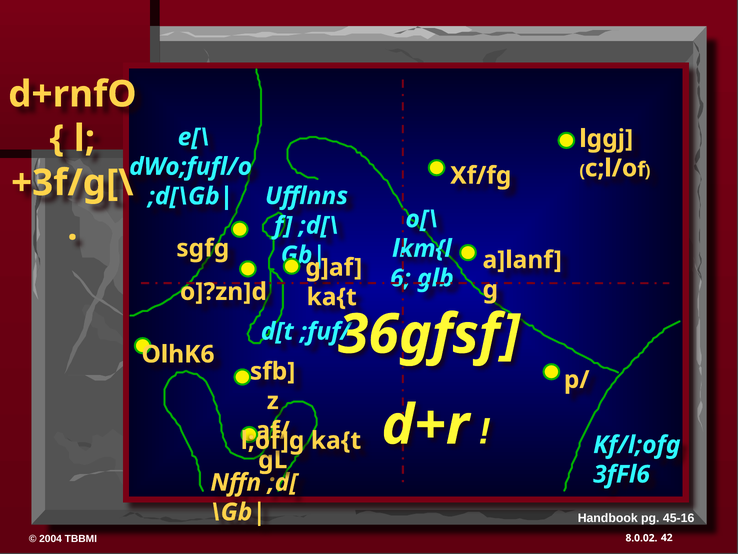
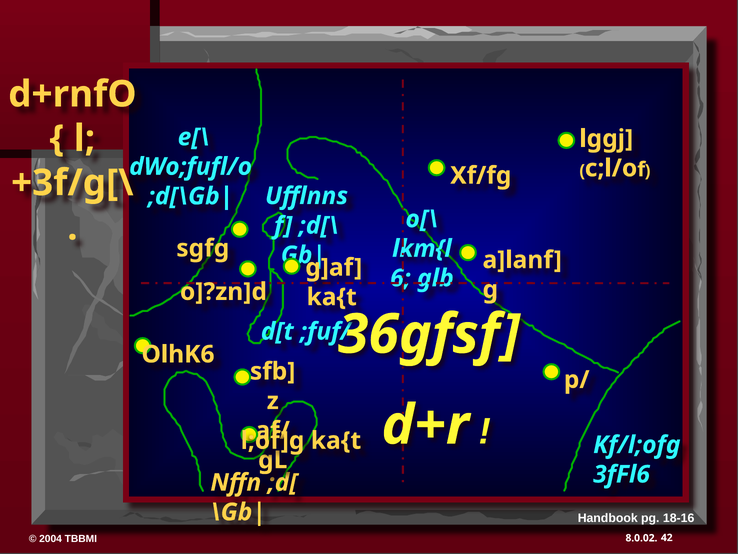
45-16: 45-16 -> 18-16
